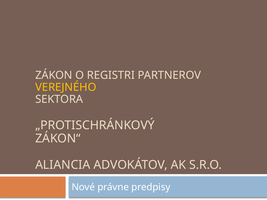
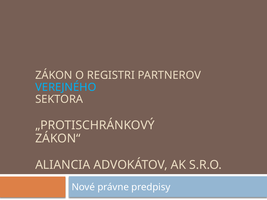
VEREJNÉHO colour: yellow -> light blue
